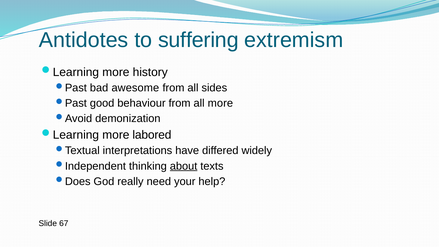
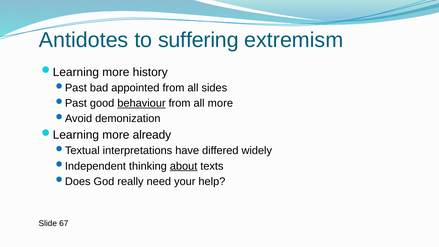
awesome: awesome -> appointed
behaviour underline: none -> present
labored: labored -> already
